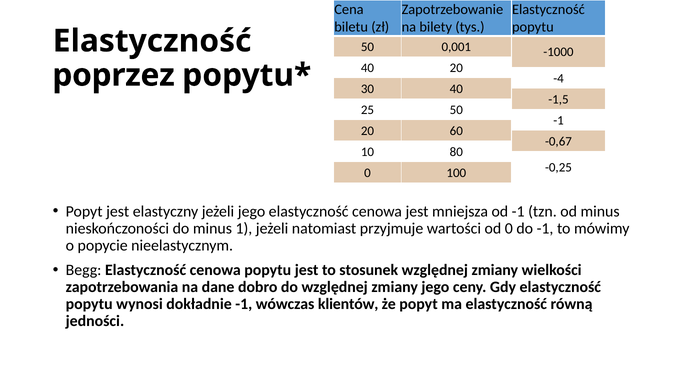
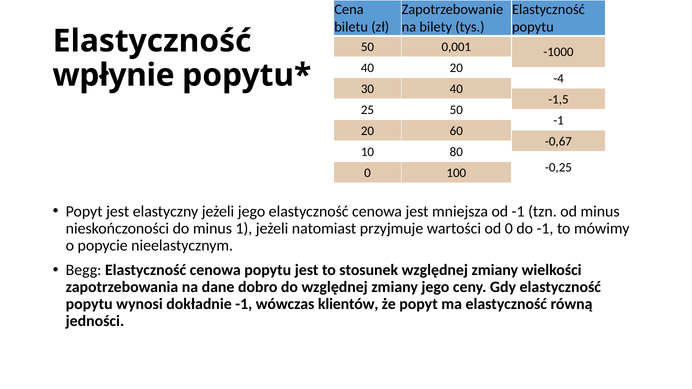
poprzez: poprzez -> wpłynie
